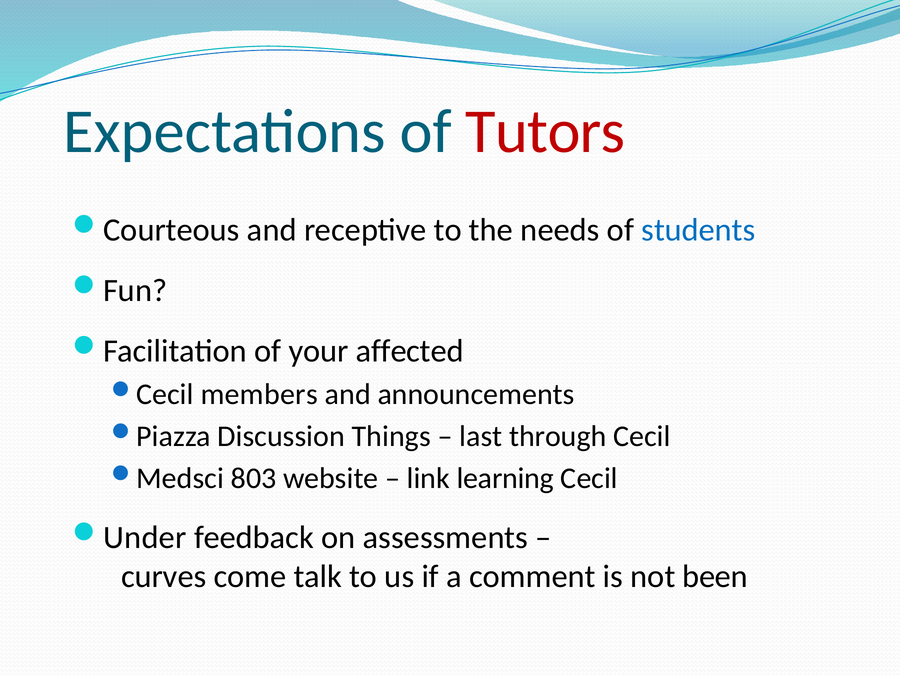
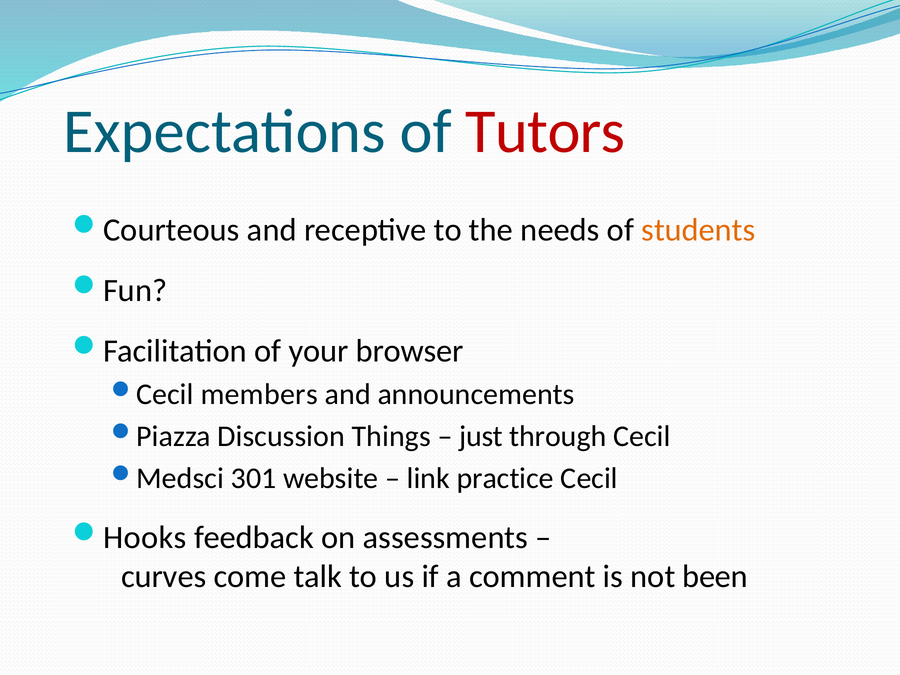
students colour: blue -> orange
affected: affected -> browser
last: last -> just
803: 803 -> 301
learning: learning -> practice
Under: Under -> Hooks
